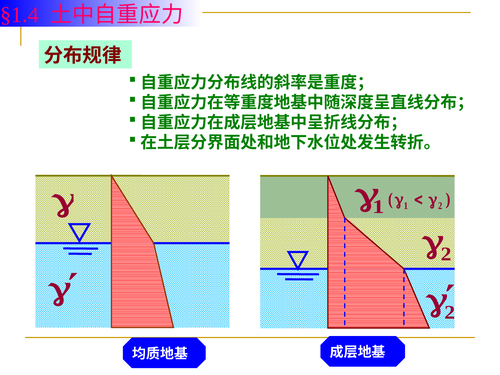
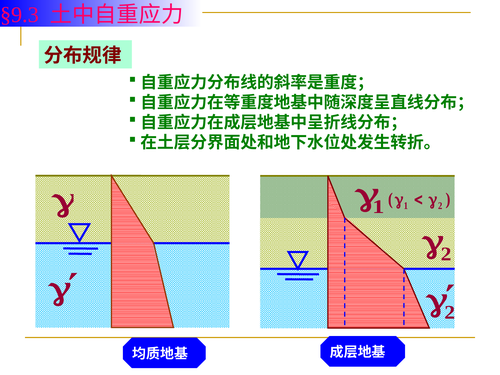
§1.4: §1.4 -> §9.3
